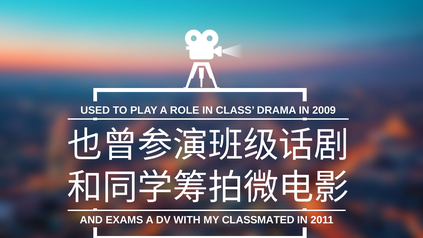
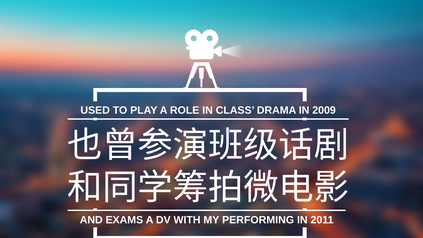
CLASSMATED: CLASSMATED -> PERFORMING
